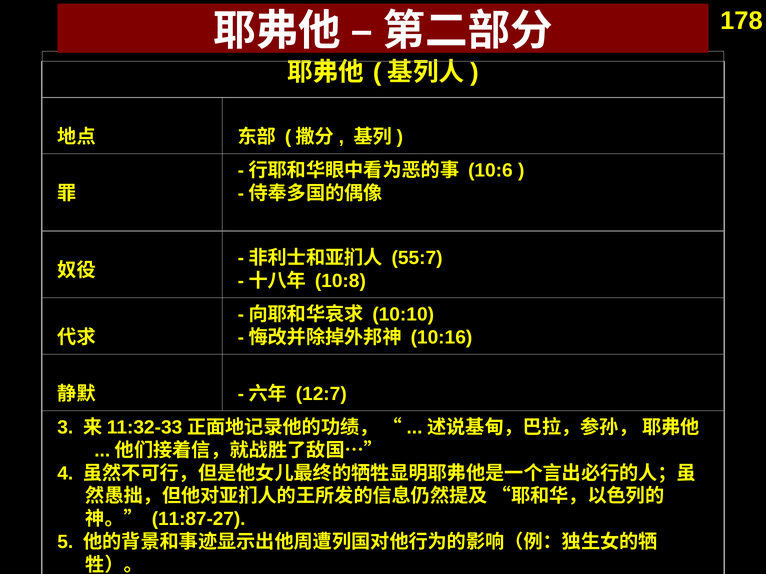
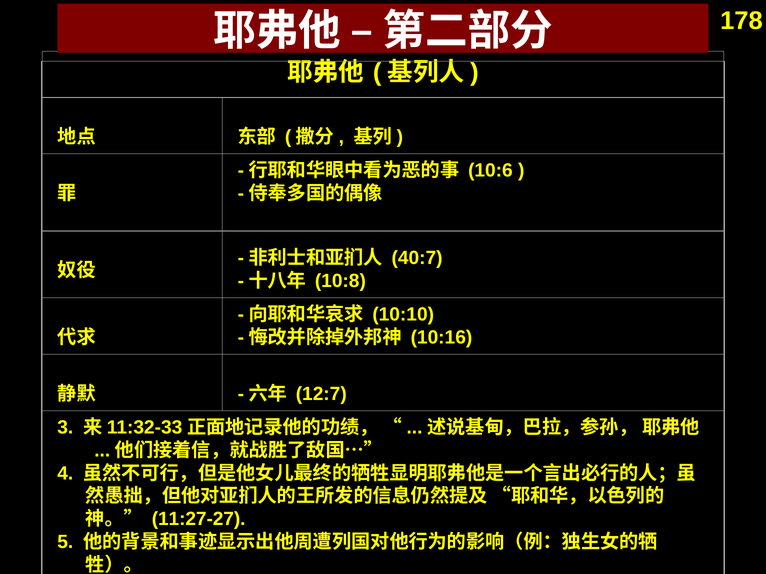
55:7: 55:7 -> 40:7
11:87-27: 11:87-27 -> 11:27-27
